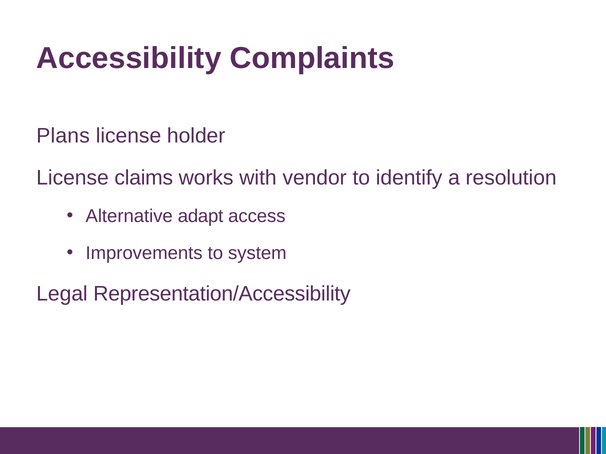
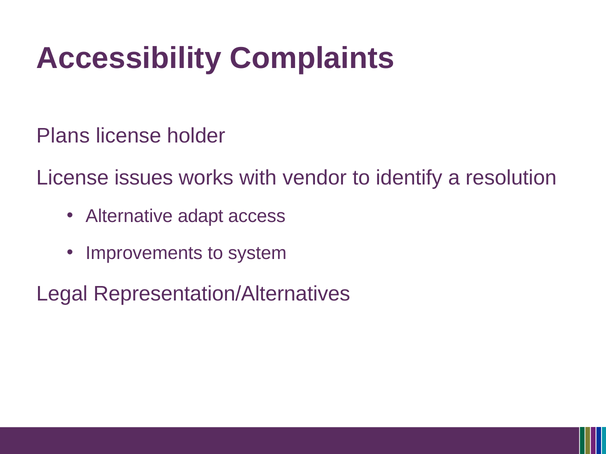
claims: claims -> issues
Representation/Accessibility: Representation/Accessibility -> Representation/Alternatives
